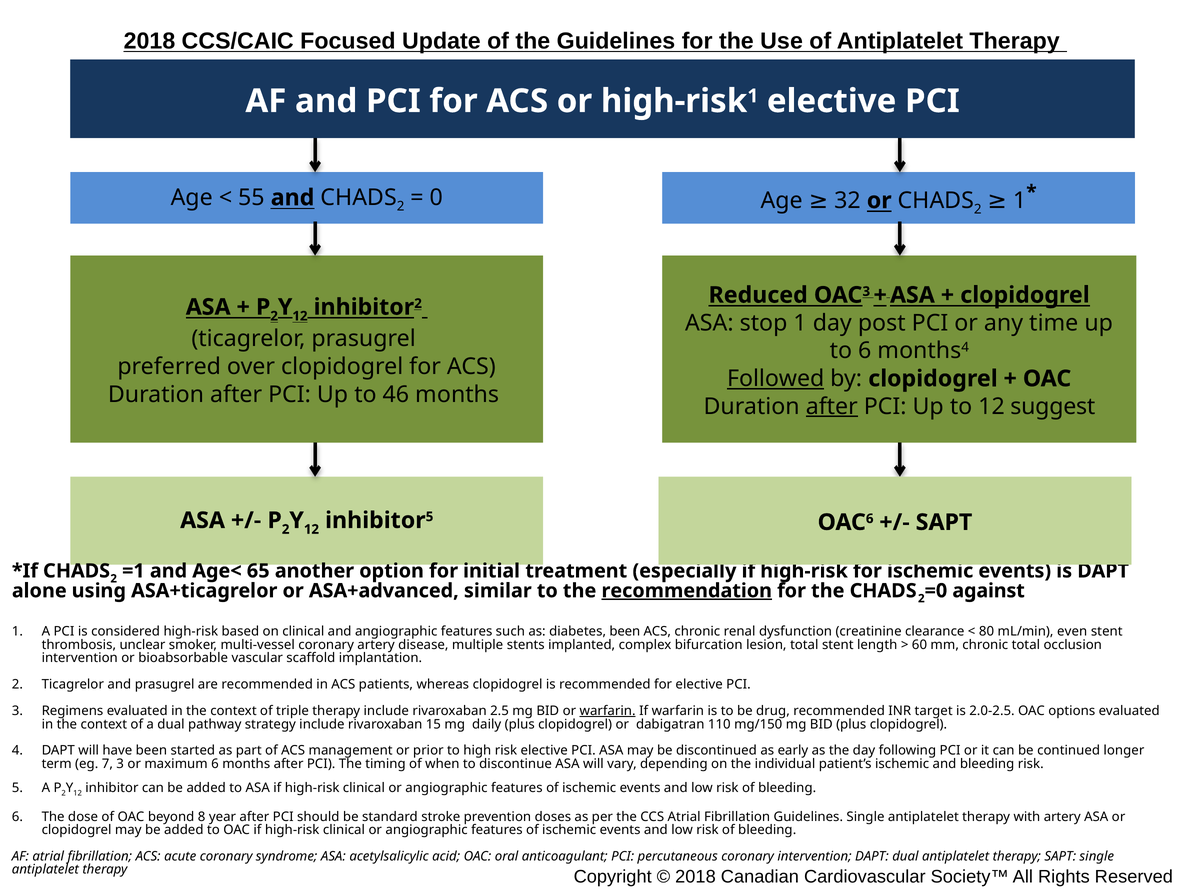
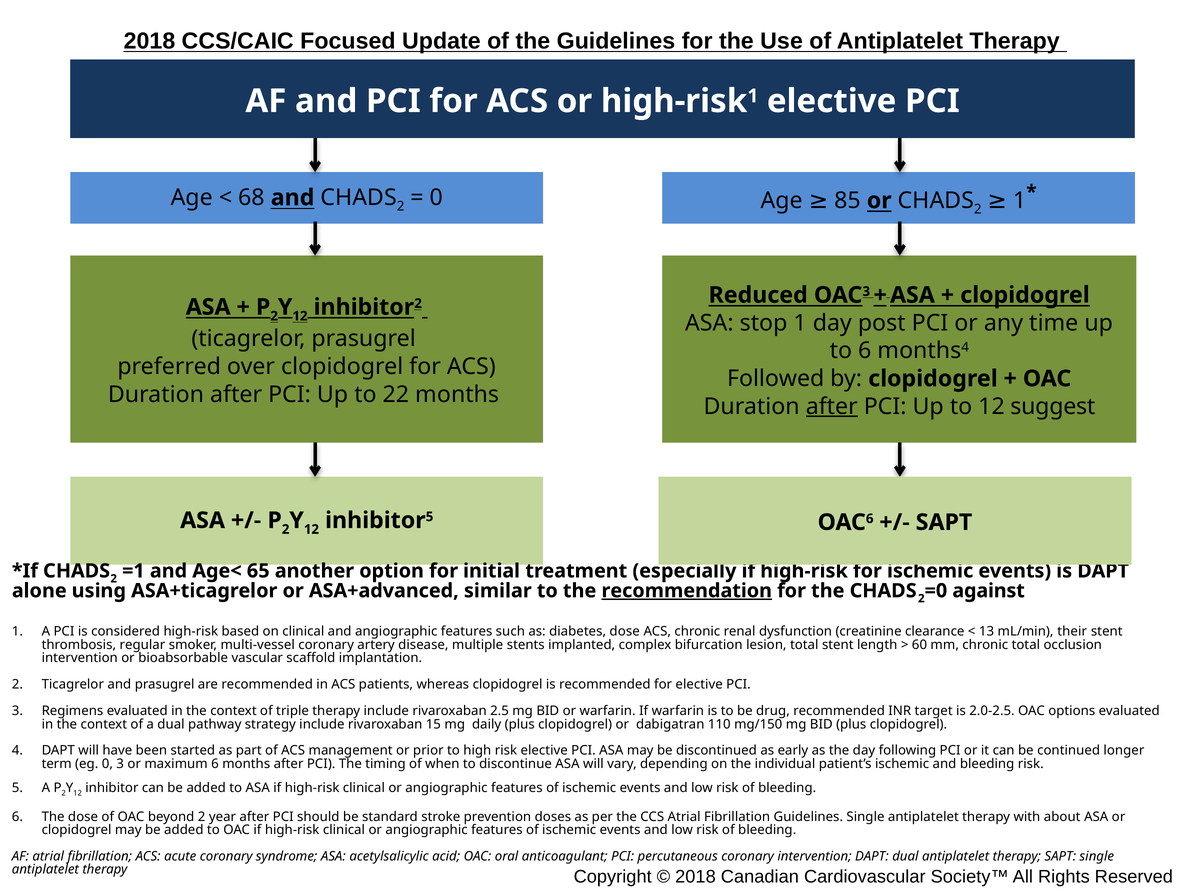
55: 55 -> 68
32: 32 -> 85
Followed underline: present -> none
46: 46 -> 22
diabetes been: been -> dose
80: 80 -> 13
even: even -> their
unclear: unclear -> regular
warfarin at (608, 711) underline: present -> none
eg 7: 7 -> 0
beyond 8: 8 -> 2
with artery: artery -> about
